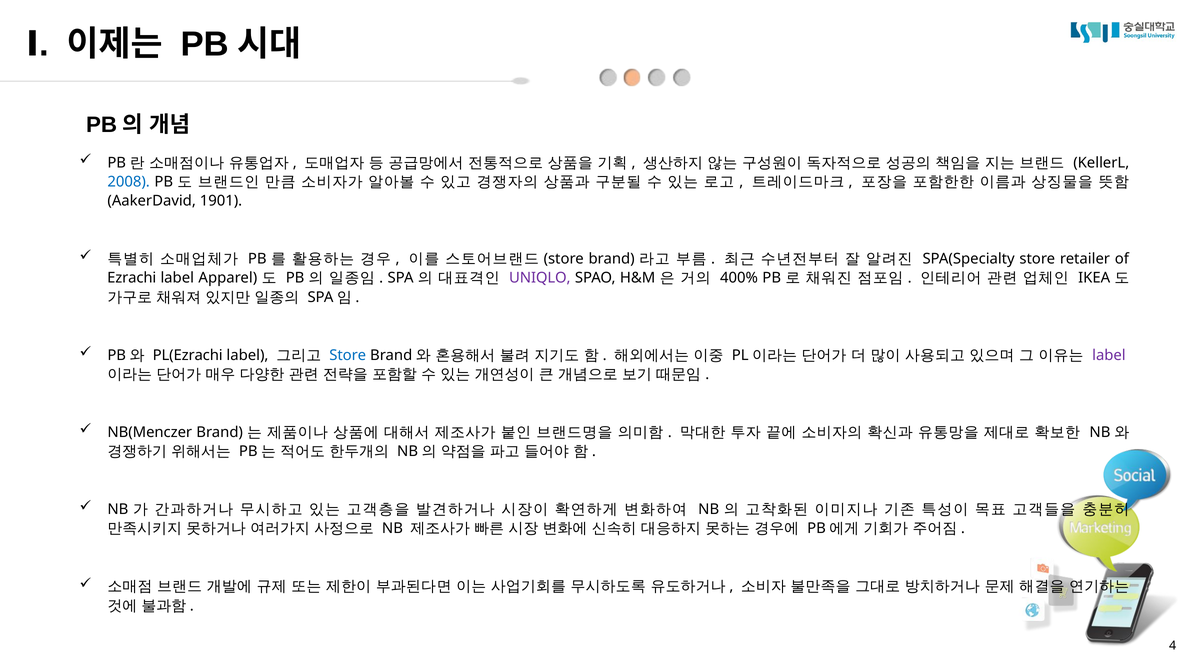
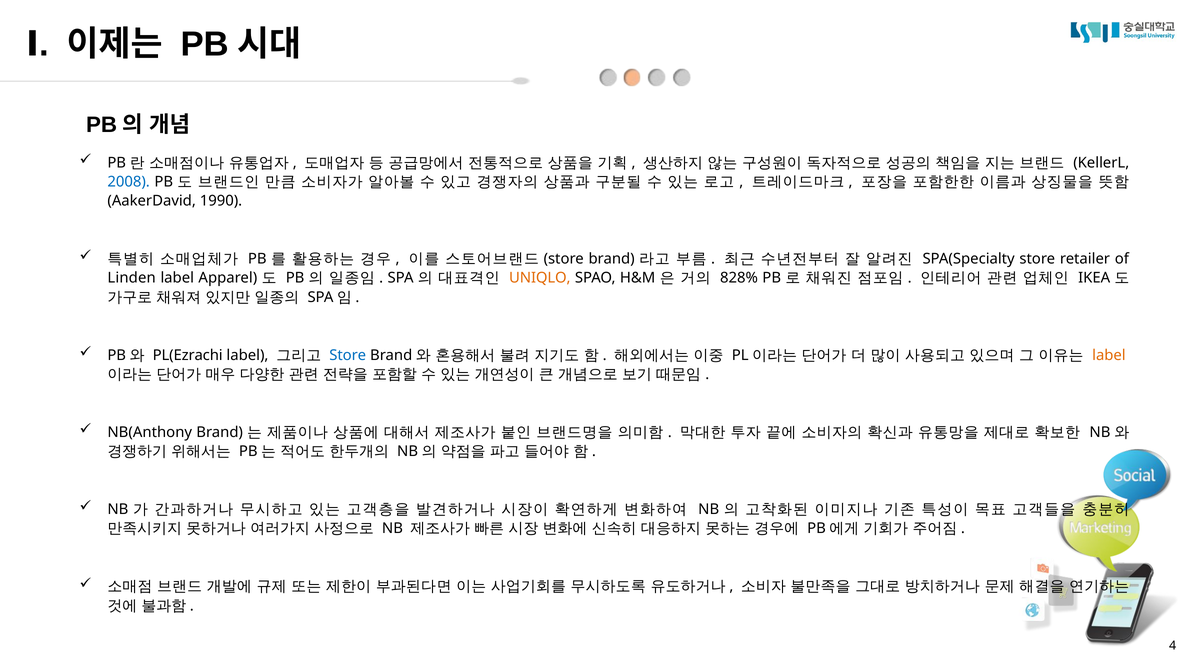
1901: 1901 -> 1990
Ezrachi: Ezrachi -> Linden
UNIQLO colour: purple -> orange
400%: 400% -> 828%
label at (1109, 355) colour: purple -> orange
NB(Menczer: NB(Menczer -> NB(Anthony
